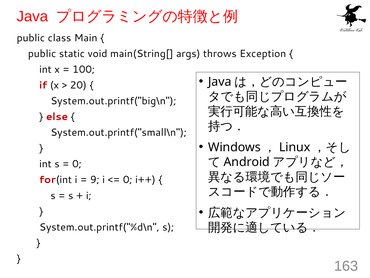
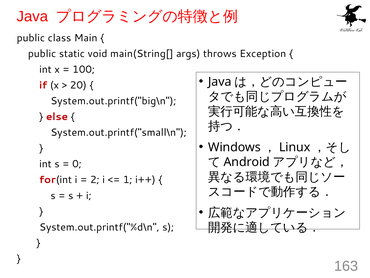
9: 9 -> 2
0 at (128, 180): 0 -> 1
